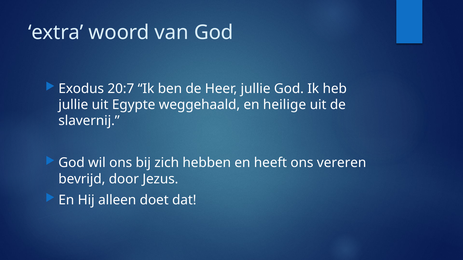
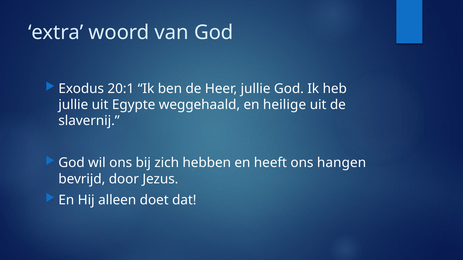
20:7: 20:7 -> 20:1
vereren: vereren -> hangen
